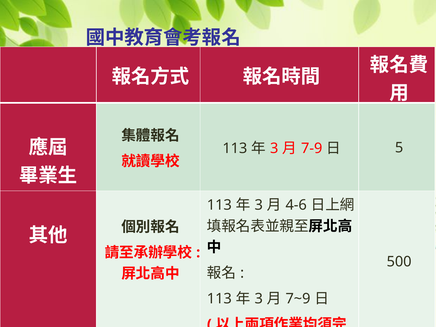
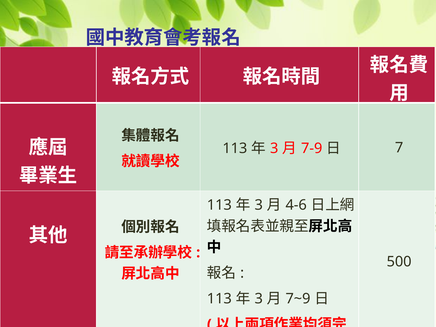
5: 5 -> 7
